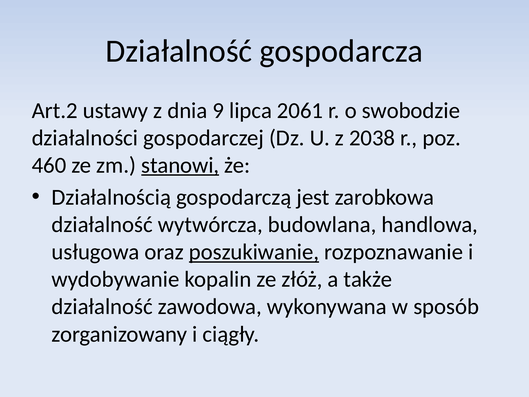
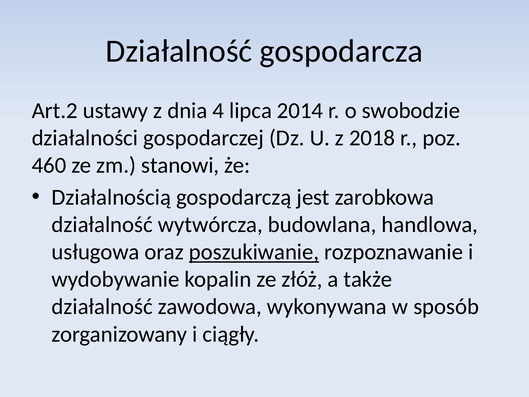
9: 9 -> 4
2061: 2061 -> 2014
2038: 2038 -> 2018
stanowi underline: present -> none
